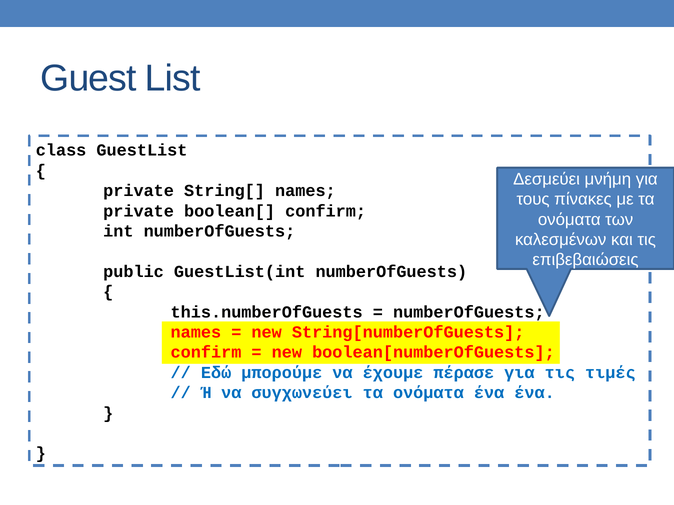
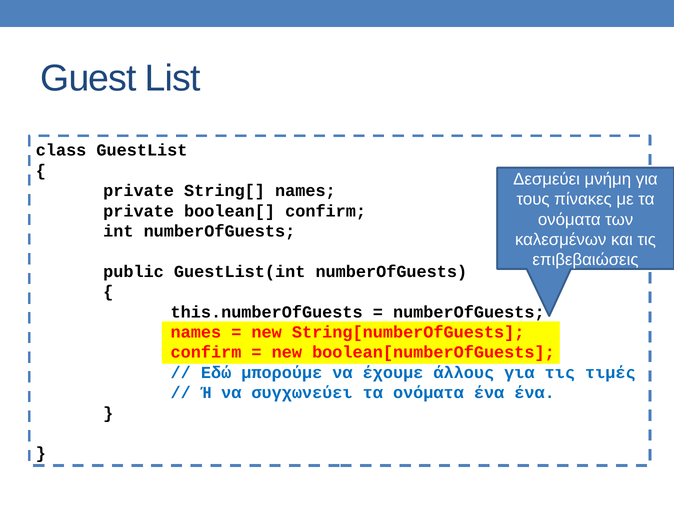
πέρασε: πέρασε -> άλλους
